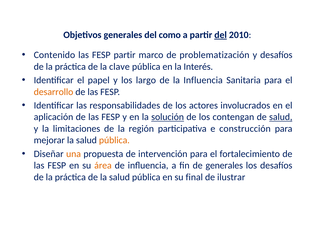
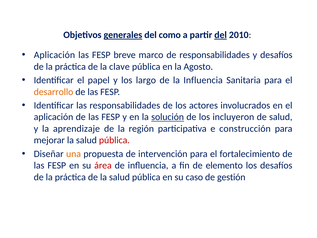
generales at (123, 35) underline: none -> present
Contenido at (54, 55): Contenido -> Aplicación
FESP partir: partir -> breve
de problematización: problematización -> responsabilidades
Interés: Interés -> Agosto
contengan: contengan -> incluyeron
salud at (281, 117) underline: present -> none
limitaciones: limitaciones -> aprendizaje
pública at (114, 140) colour: orange -> red
área colour: orange -> red
de generales: generales -> elemento
final: final -> caso
ilustrar: ilustrar -> gestión
